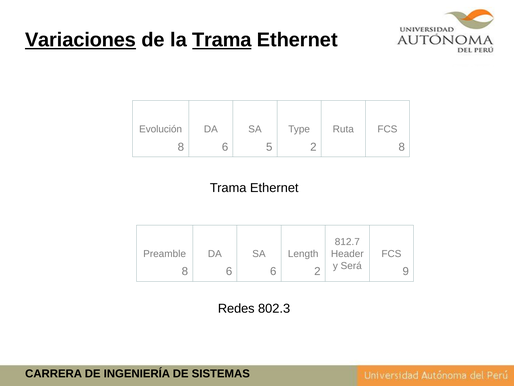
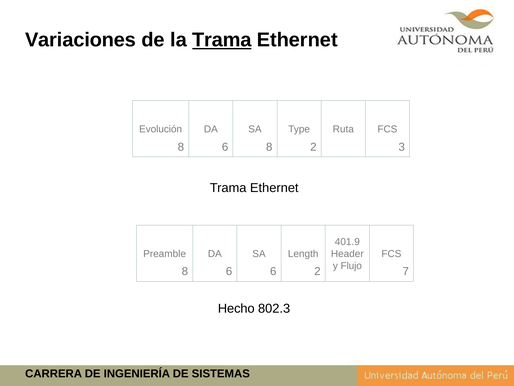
Variaciones underline: present -> none
6 5: 5 -> 8
2 8: 8 -> 3
812.7: 812.7 -> 401.9
Será: Será -> Flujo
9: 9 -> 7
Redes: Redes -> Hecho
